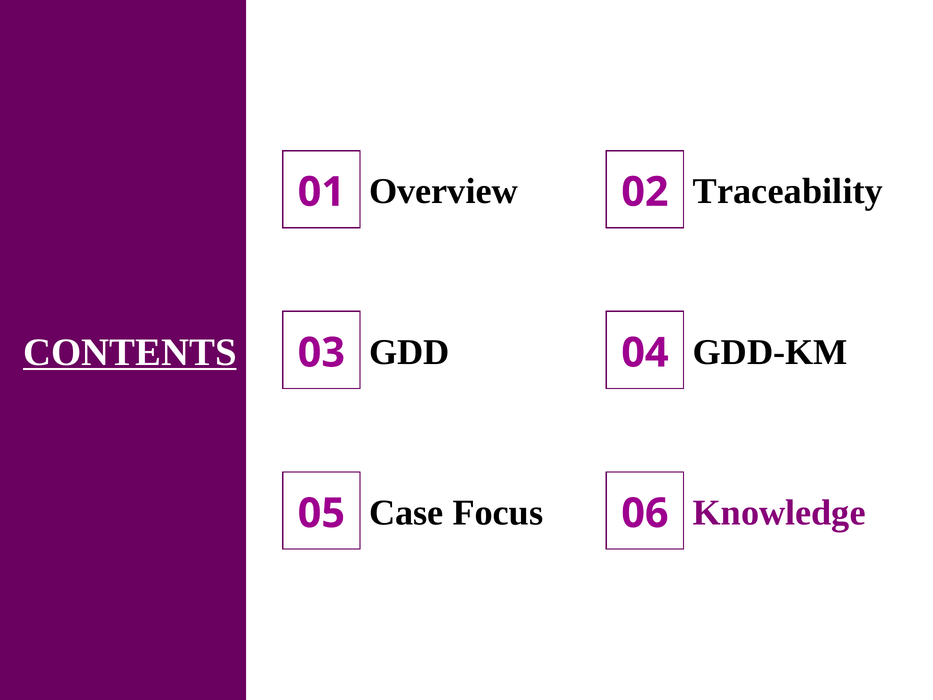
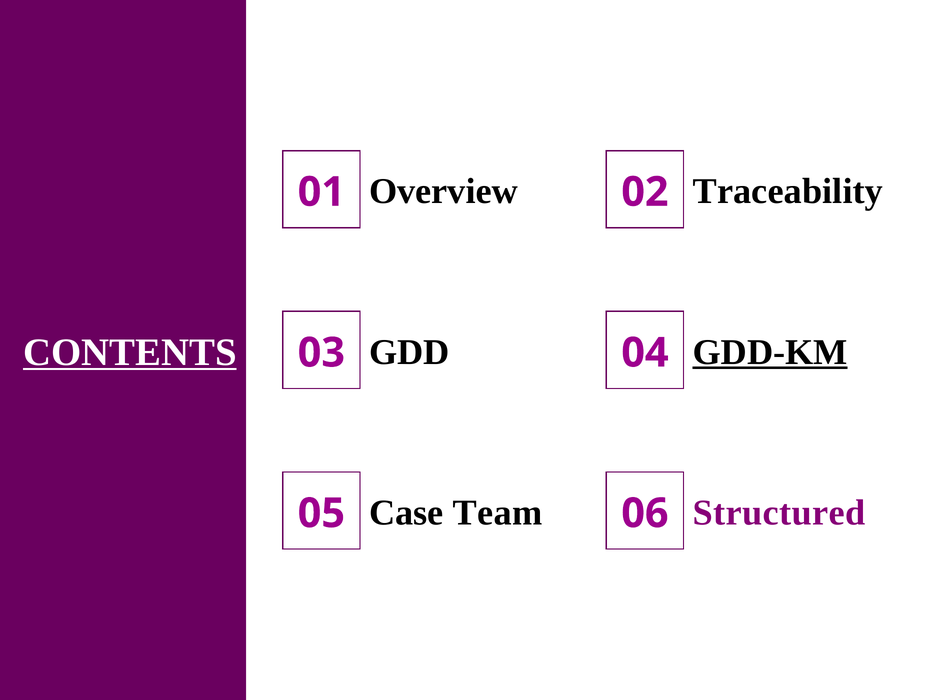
GDD-KM underline: none -> present
Focus: Focus -> Team
Knowledge: Knowledge -> Structured
